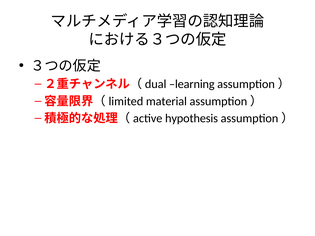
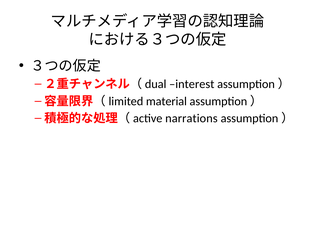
learning: learning -> interest
hypothesis: hypothesis -> narrations
